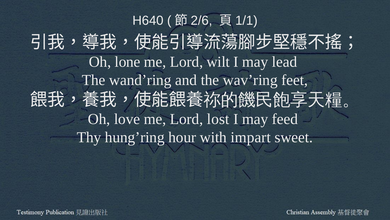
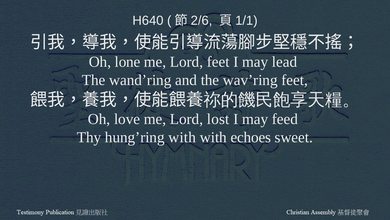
Lord wilt: wilt -> feet
hung’ring hour: hour -> with
impart: impart -> echoes
